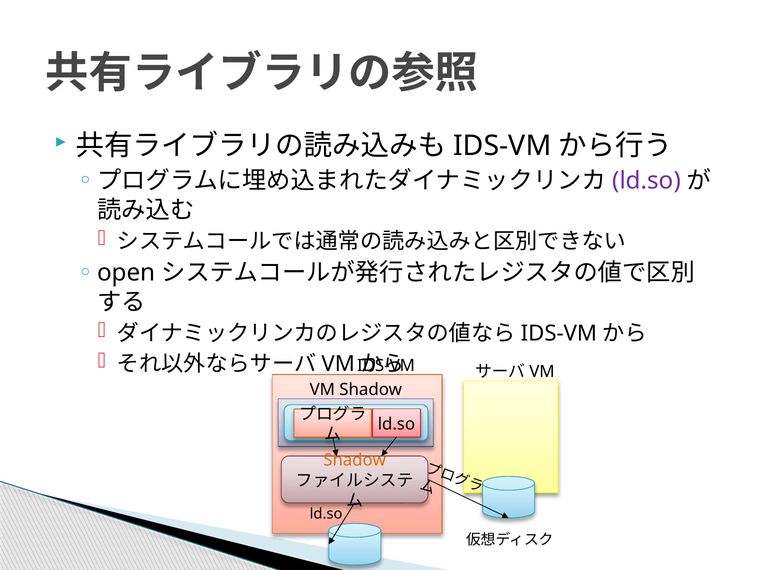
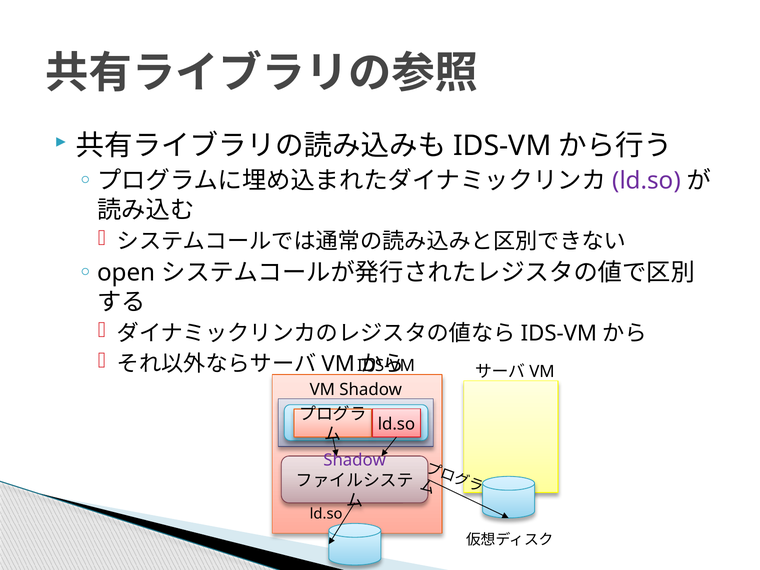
Shadow at (355, 460) colour: orange -> purple
